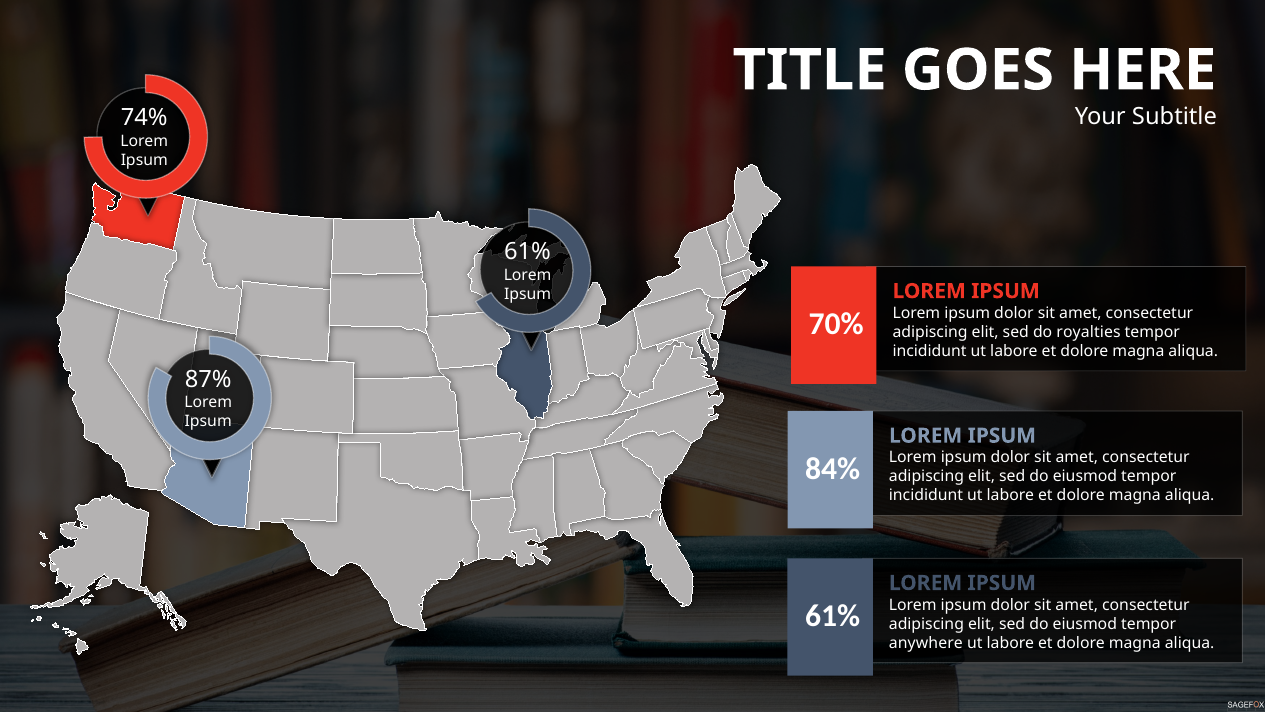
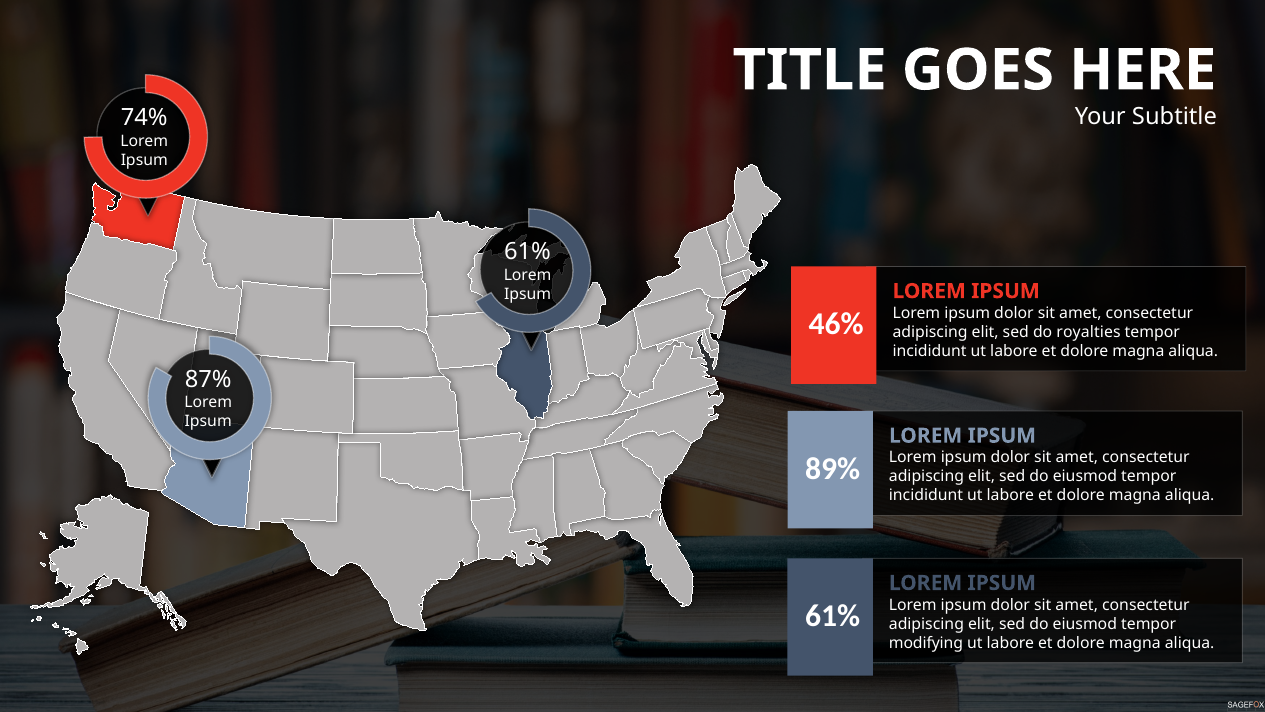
70%: 70% -> 46%
84%: 84% -> 89%
anywhere: anywhere -> modifying
